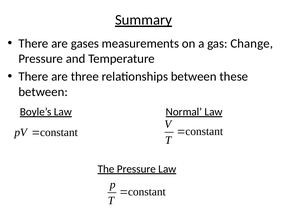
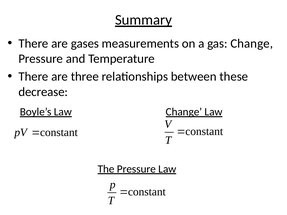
between at (43, 92): between -> decrease
Law Normal: Normal -> Change
